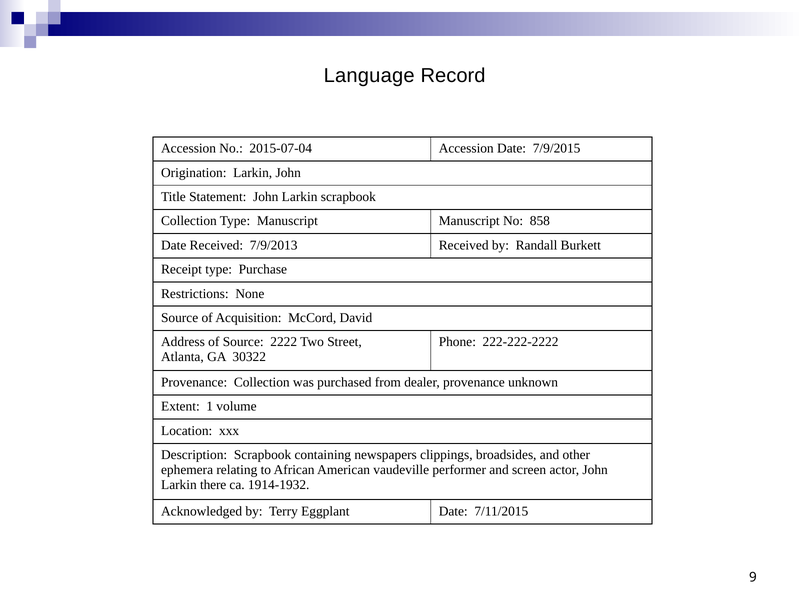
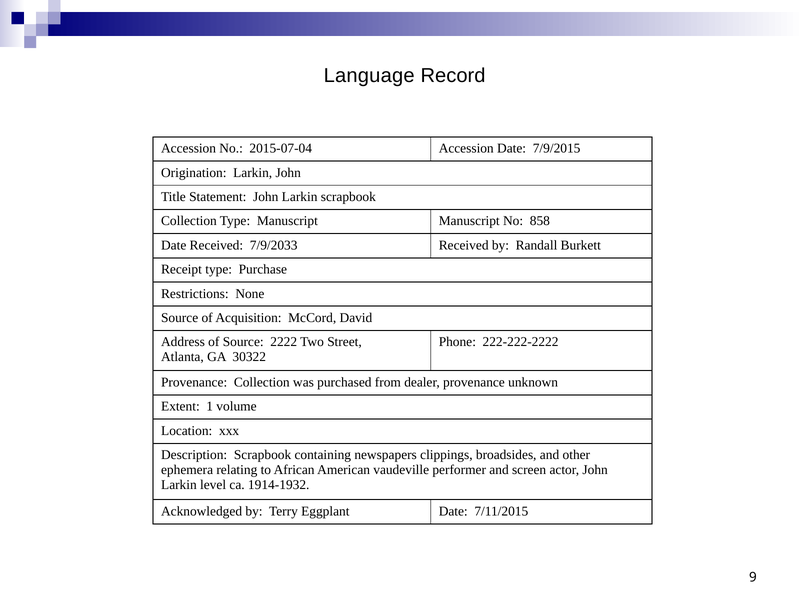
7/9/2013: 7/9/2013 -> 7/9/2033
there: there -> level
